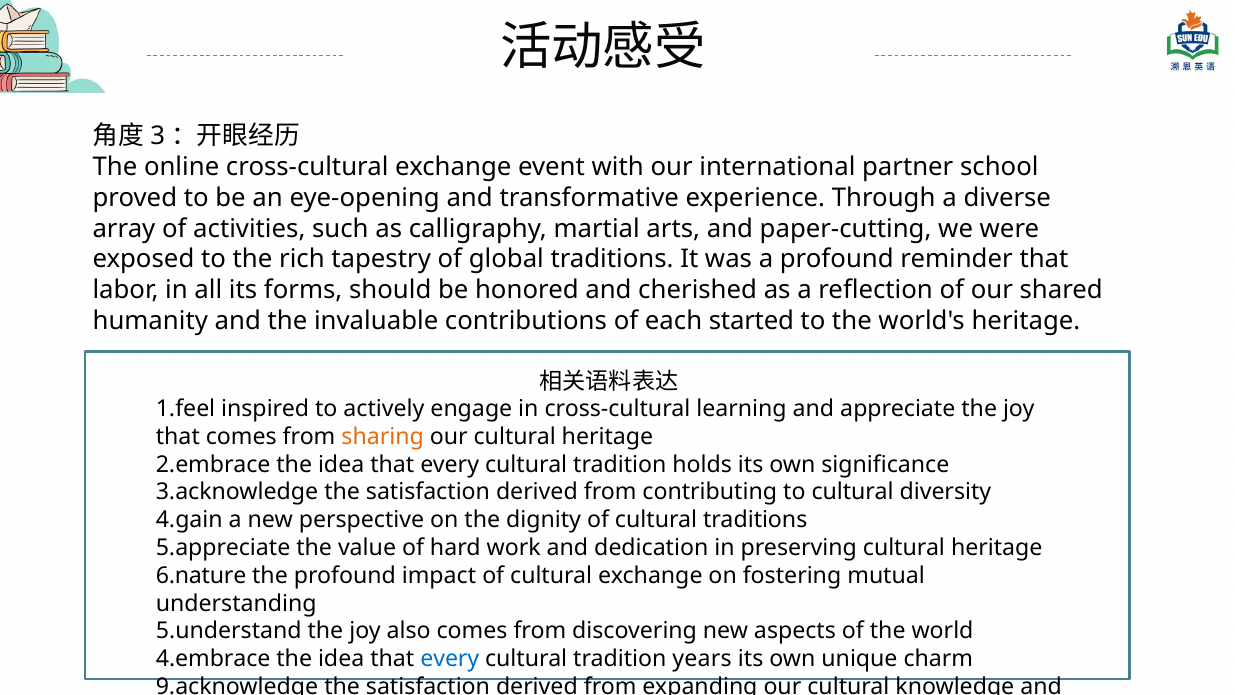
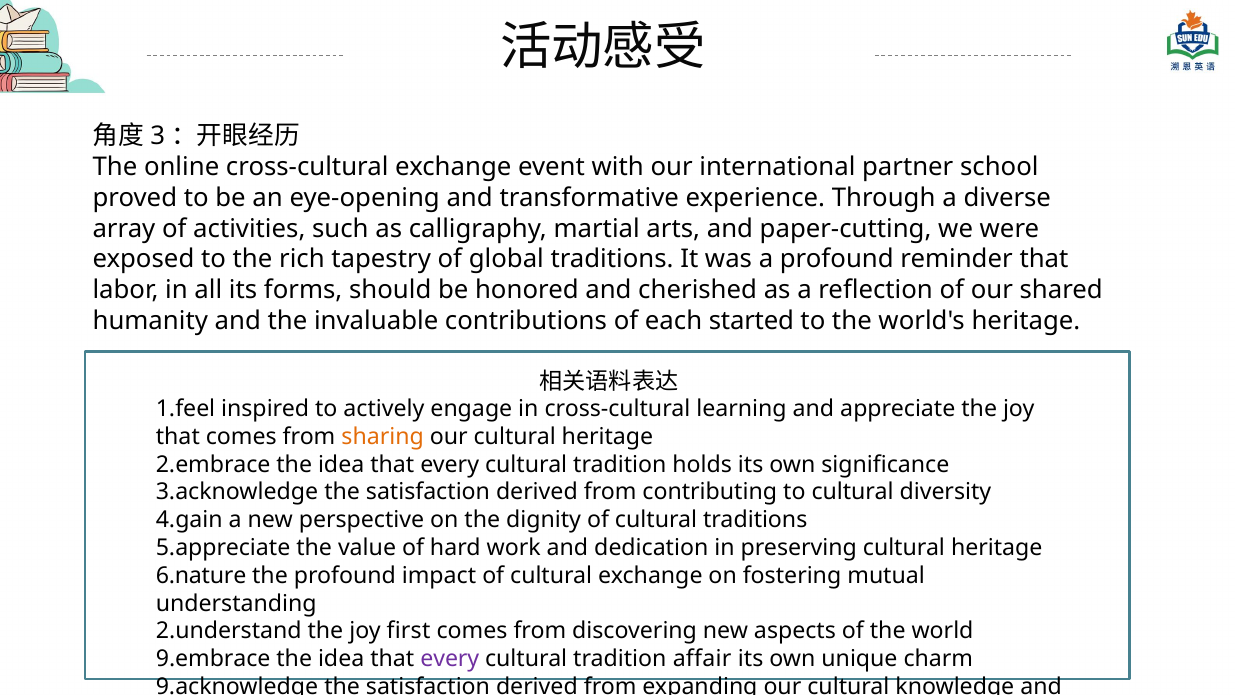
5.understand: 5.understand -> 2.understand
also: also -> first
4.embrace: 4.embrace -> 9.embrace
every at (450, 659) colour: blue -> purple
years: years -> affair
